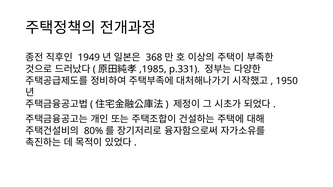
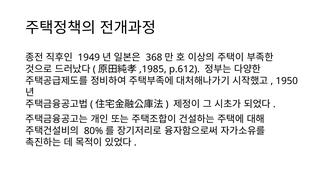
p.331: p.331 -> p.612
